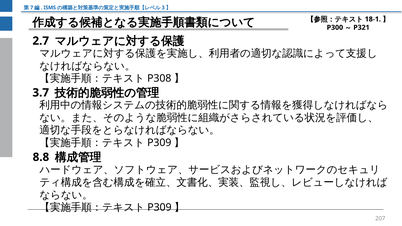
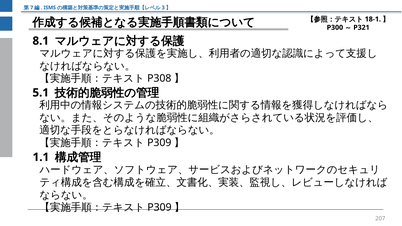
2.7: 2.7 -> 8.1
3.7: 3.7 -> 5.1
8.8: 8.8 -> 1.1
